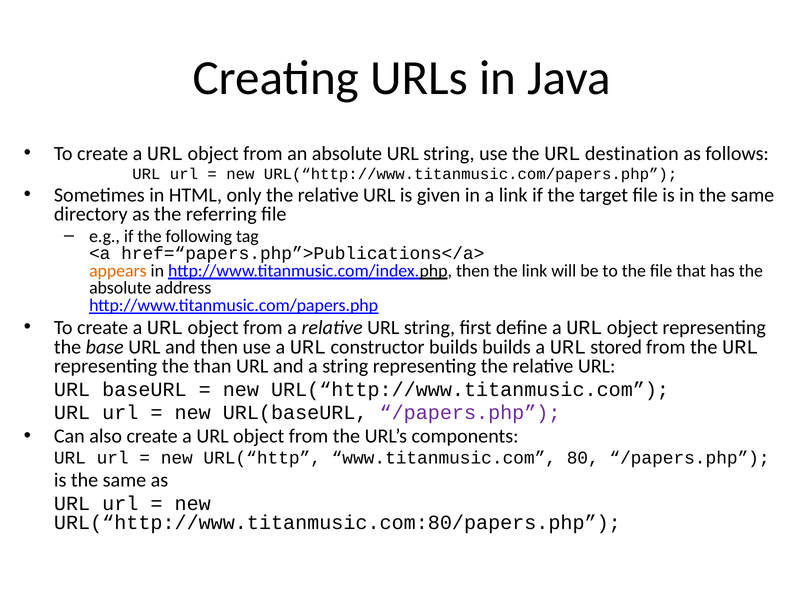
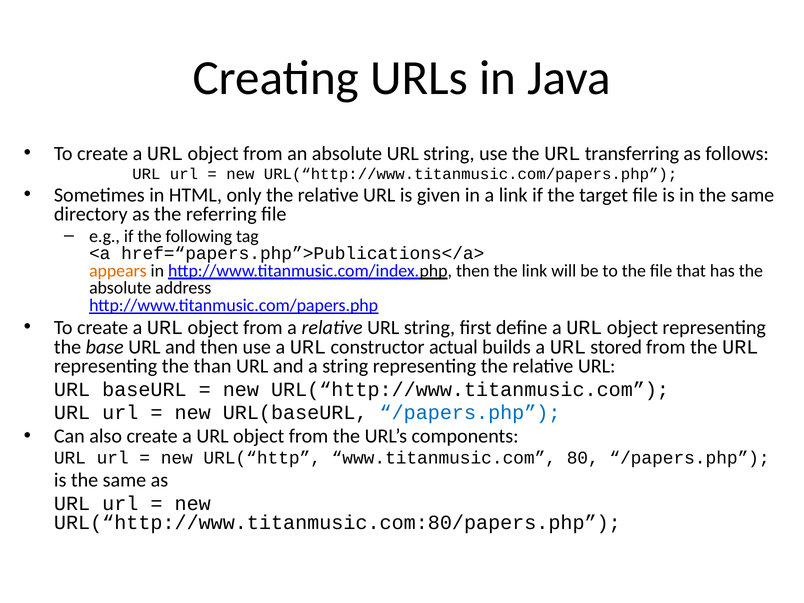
destination: destination -> transferring
constructor builds: builds -> actual
/papers.php at (470, 413) colour: purple -> blue
